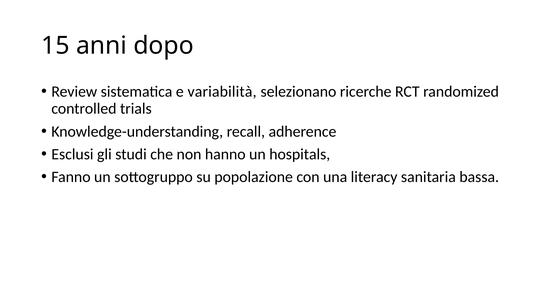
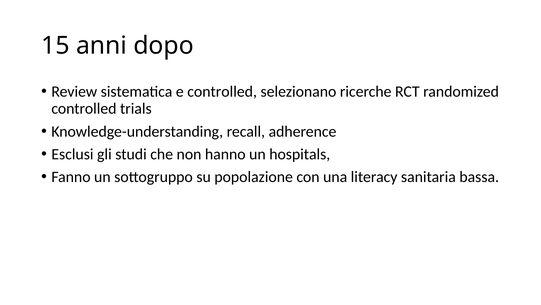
e variabilità: variabilità -> controlled
